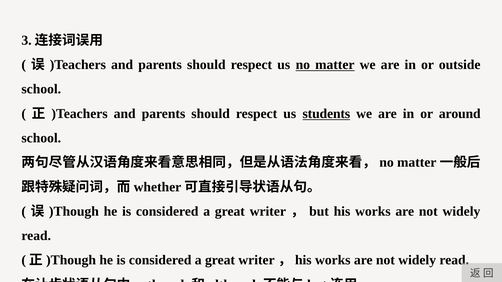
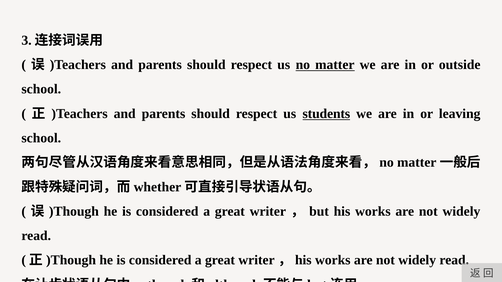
around: around -> leaving
